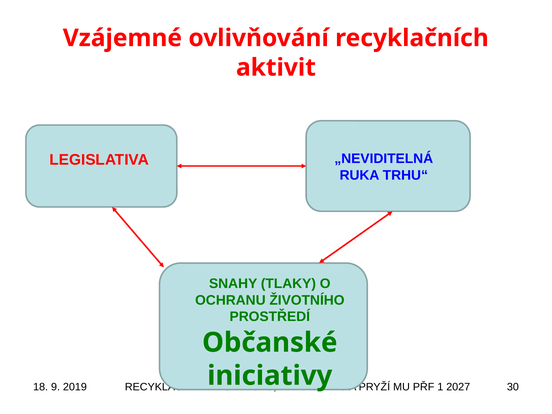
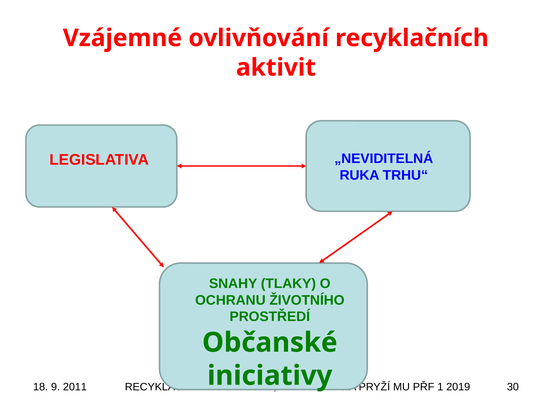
2019: 2019 -> 2011
2027: 2027 -> 2019
